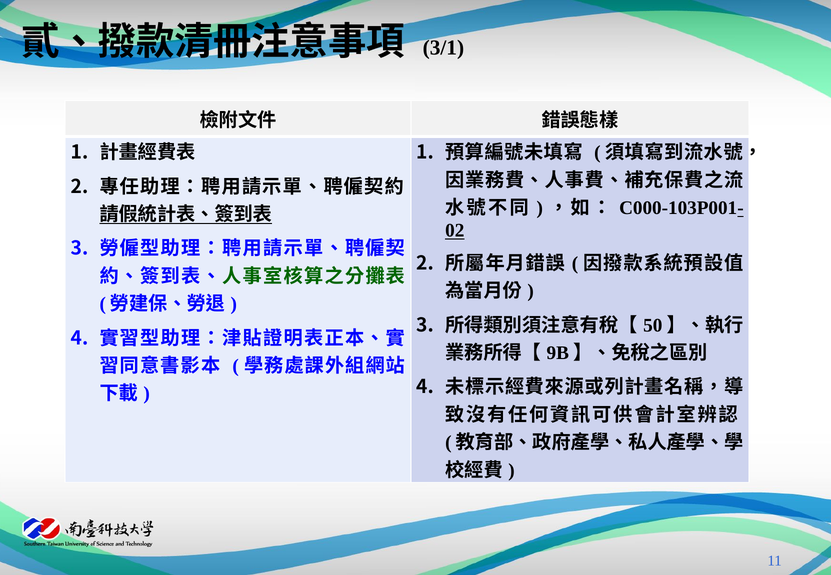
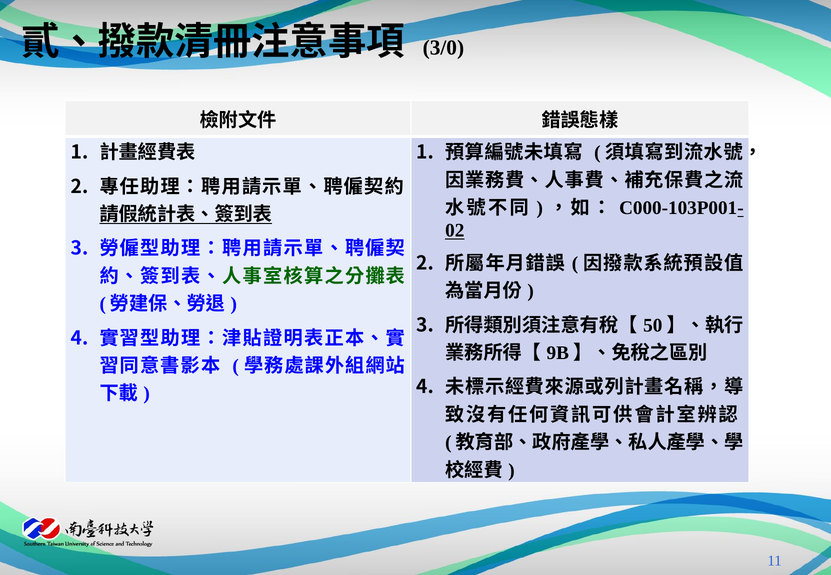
3/1: 3/1 -> 3/0
